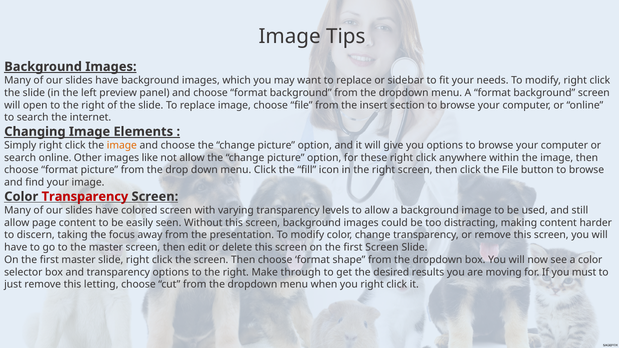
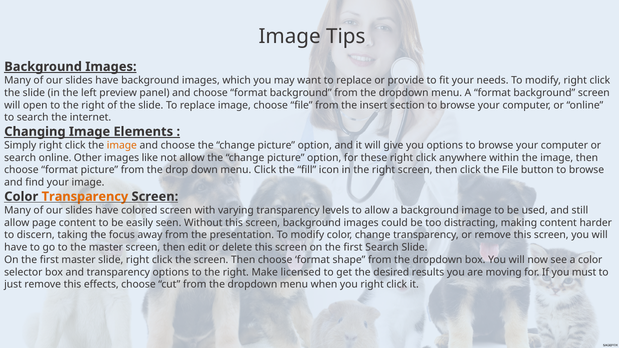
sidebar: sidebar -> provide
Transparency at (85, 197) colour: red -> orange
first Screen: Screen -> Search
through: through -> licensed
letting: letting -> effects
